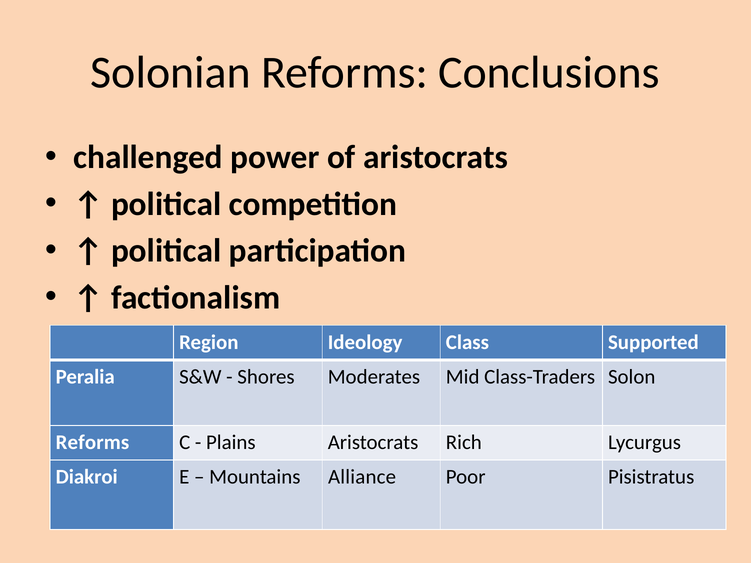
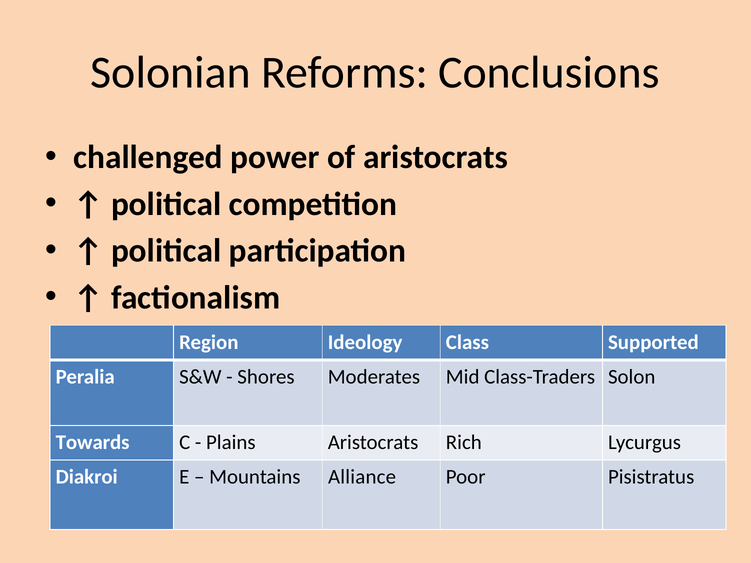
Reforms at (92, 442): Reforms -> Towards
